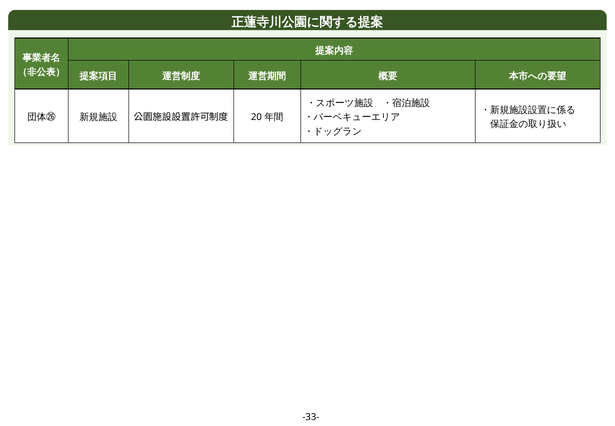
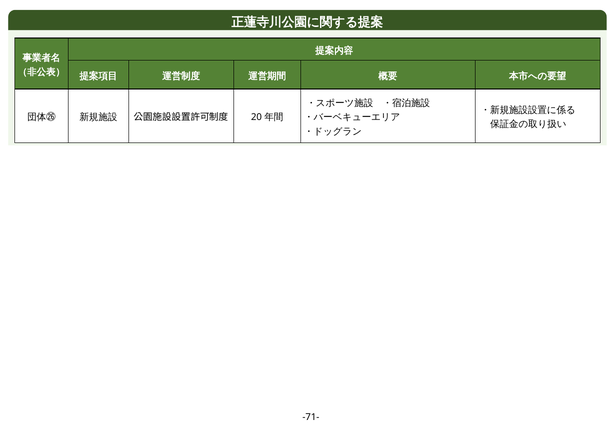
-33-: -33- -> -71-
